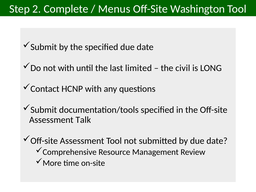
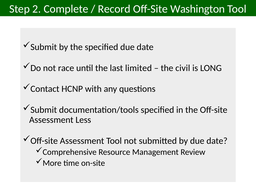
Menus: Menus -> Record
not with: with -> race
Talk: Talk -> Less
